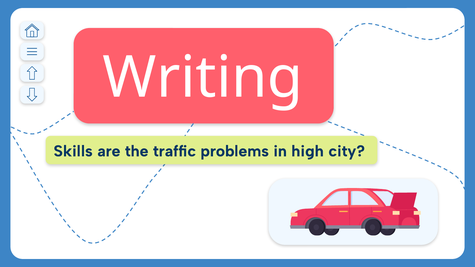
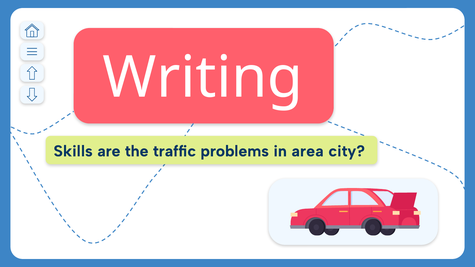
high: high -> area
